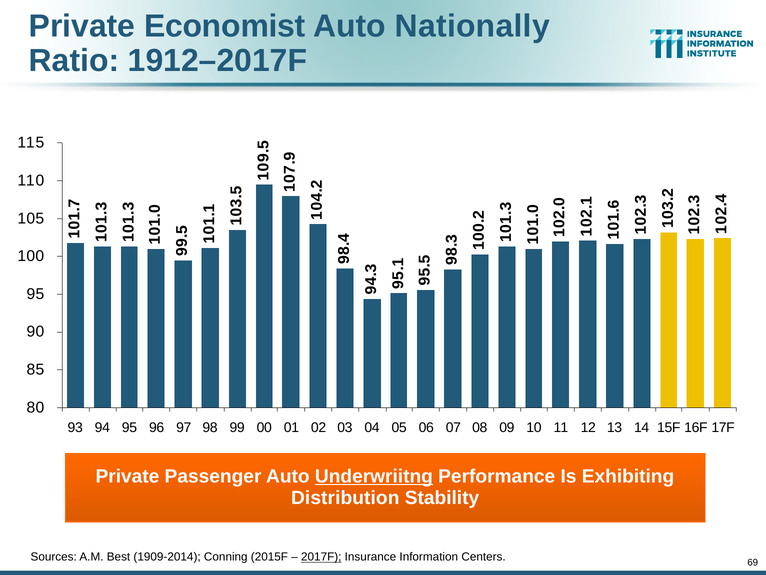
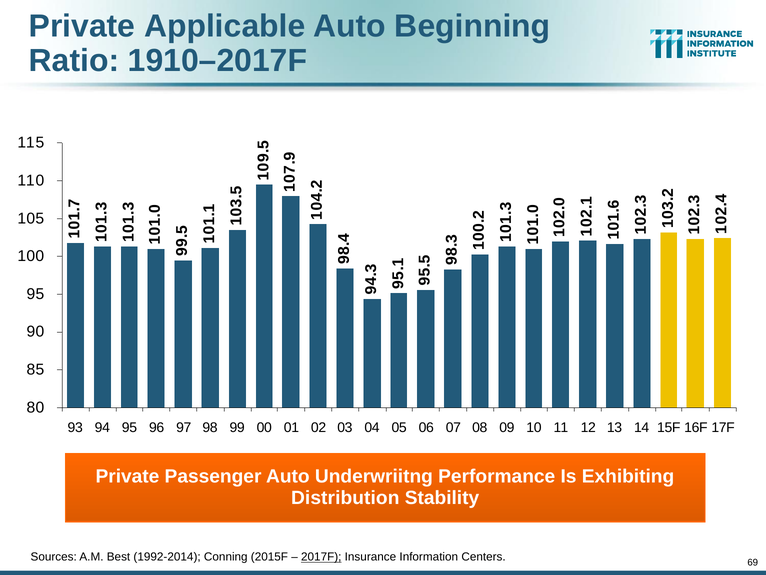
Economist: Economist -> Applicable
Nationally: Nationally -> Beginning
1912–2017F: 1912–2017F -> 1910–2017F
Underwriitng underline: present -> none
1909-2014: 1909-2014 -> 1992-2014
